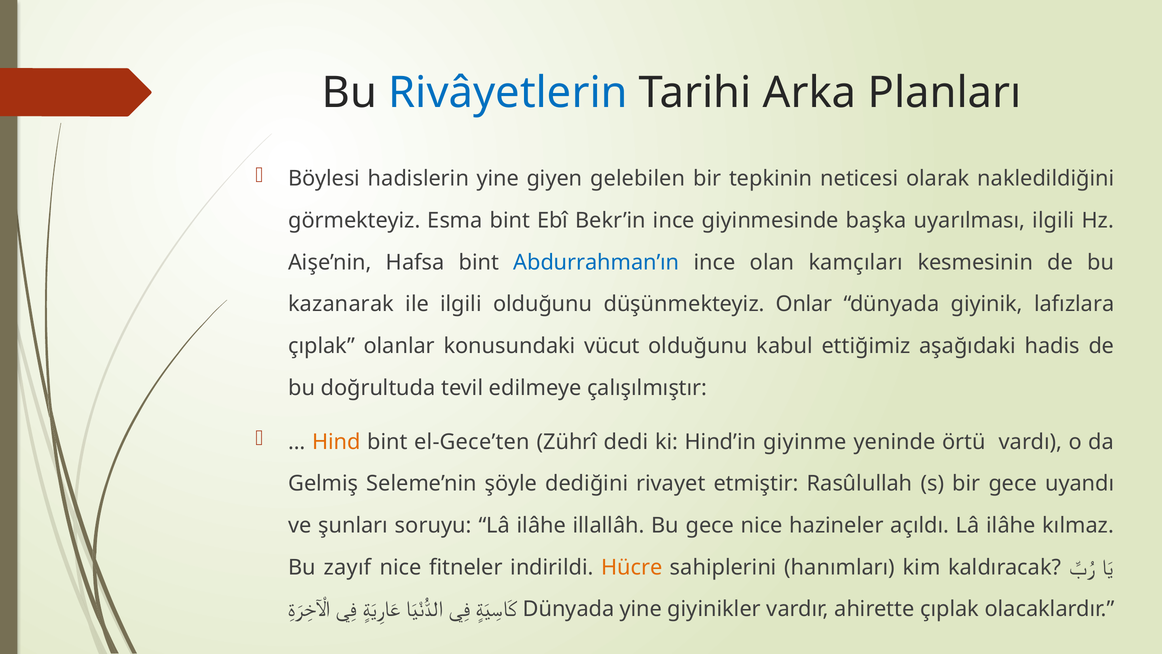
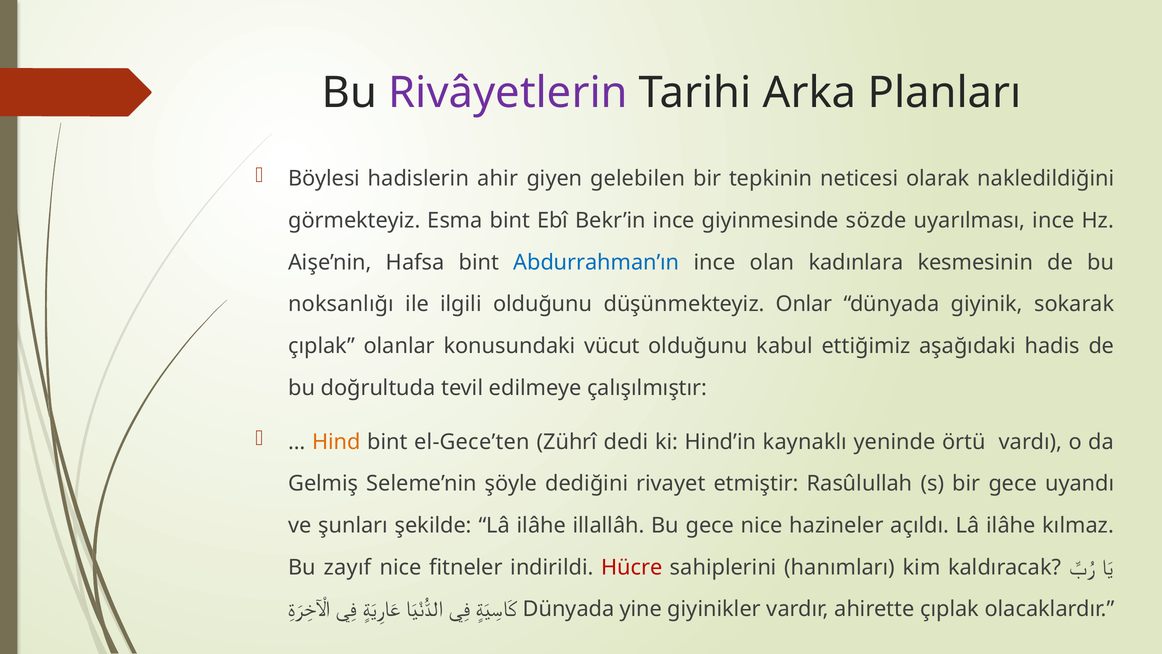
Rivâyetlerin colour: blue -> purple
hadislerin yine: yine -> ahir
başka: başka -> sözde
uyarılması ilgili: ilgili -> ince
kamçıları: kamçıları -> kadınlara
kazanarak: kazanarak -> noksanlığı
lafızlara: lafızlara -> sokarak
giyinme: giyinme -> kaynaklı
soruyu: soruyu -> şekilde
Hücre colour: orange -> red
